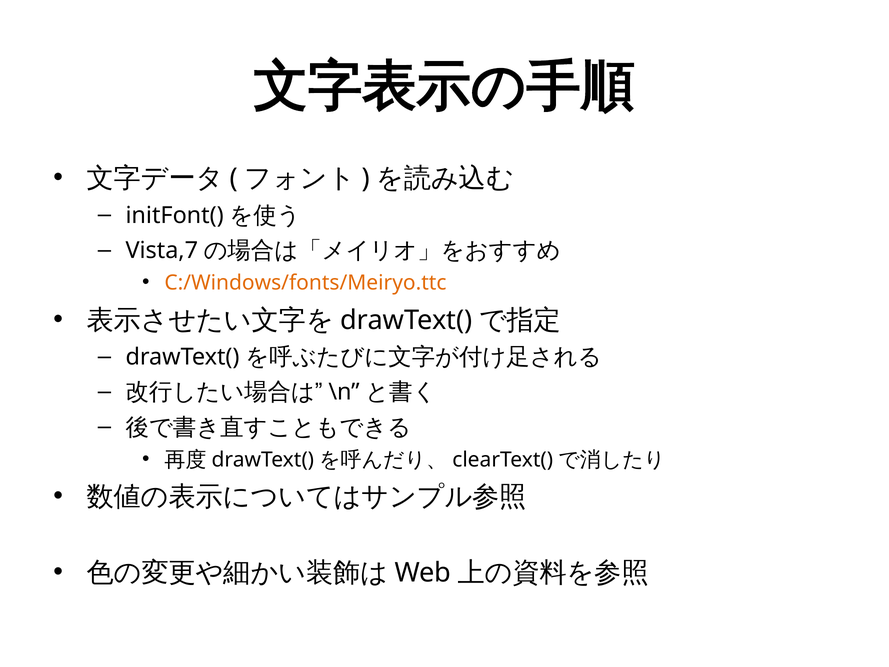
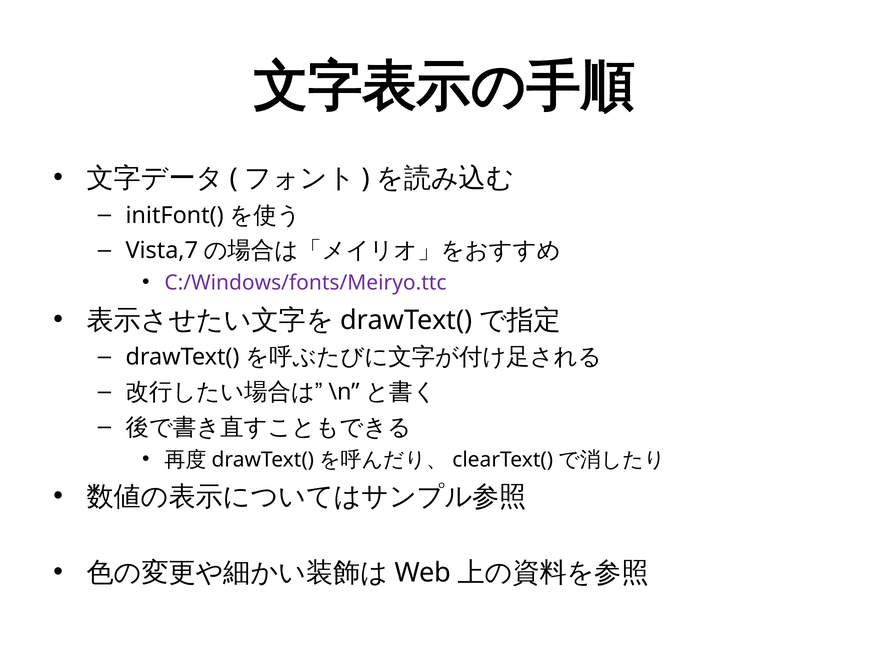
C:/Windows/fonts/Meiryo.ttc colour: orange -> purple
